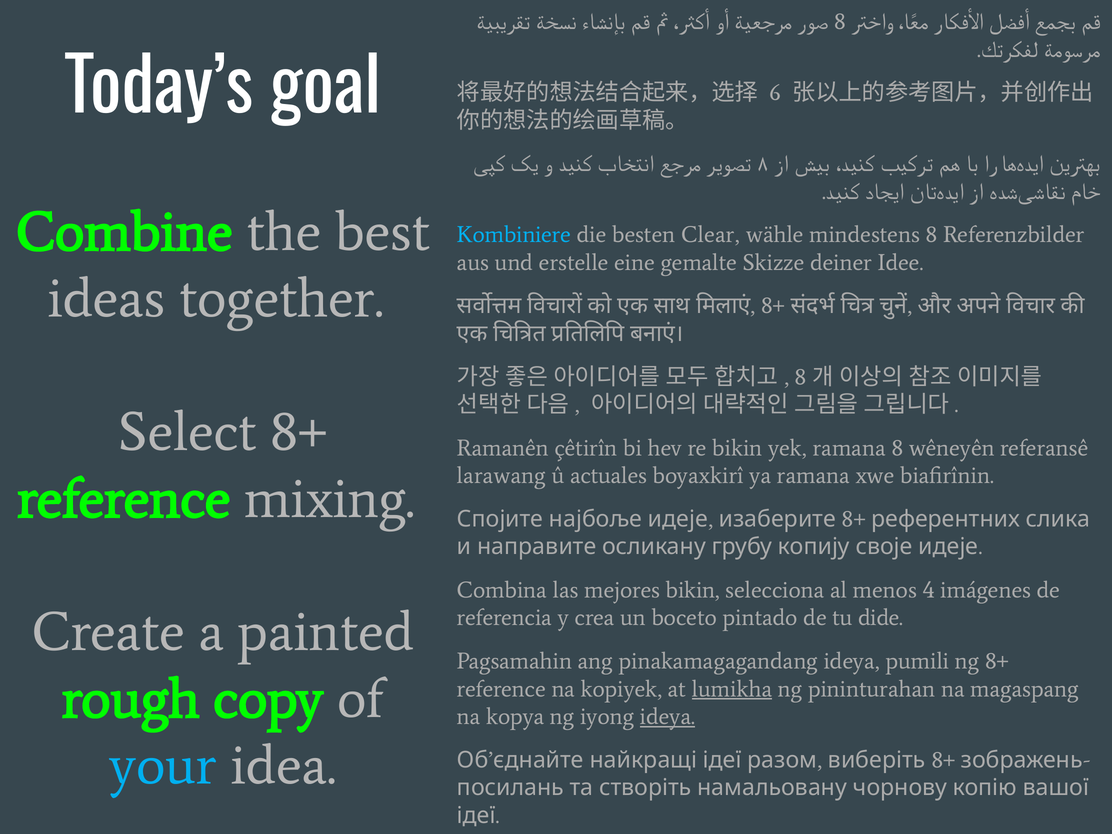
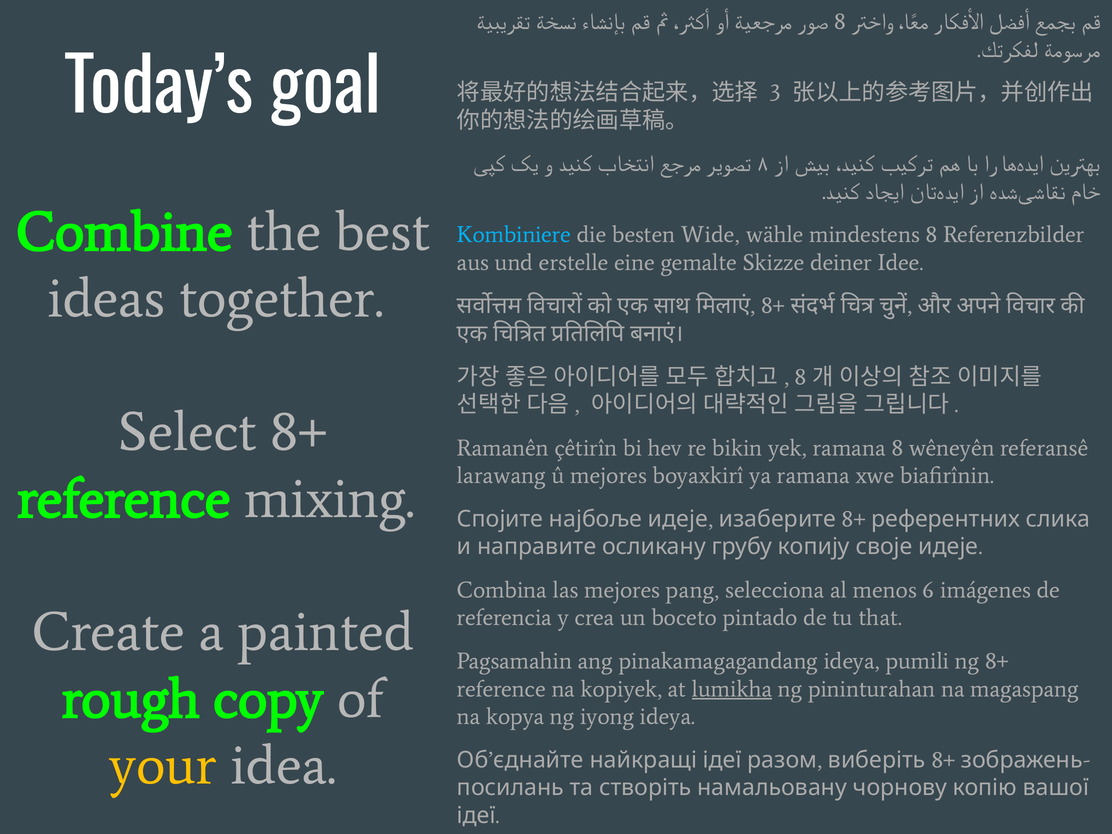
6: 6 -> 3
Clear: Clear -> Wide
û actuales: actuales -> mejores
mejores bikin: bikin -> pang
4: 4 -> 6
dide: dide -> that
ideya at (667, 717) underline: present -> none
your colour: light blue -> yellow
